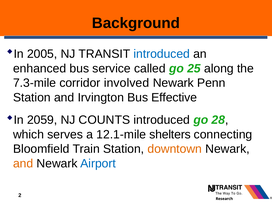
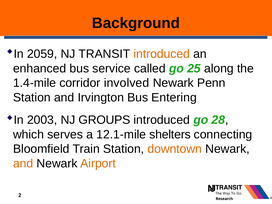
2005: 2005 -> 2059
introduced at (162, 54) colour: blue -> orange
7.3-mile: 7.3-mile -> 1.4-mile
Effective: Effective -> Entering
2059: 2059 -> 2003
COUNTS: COUNTS -> GROUPS
Airport colour: blue -> orange
